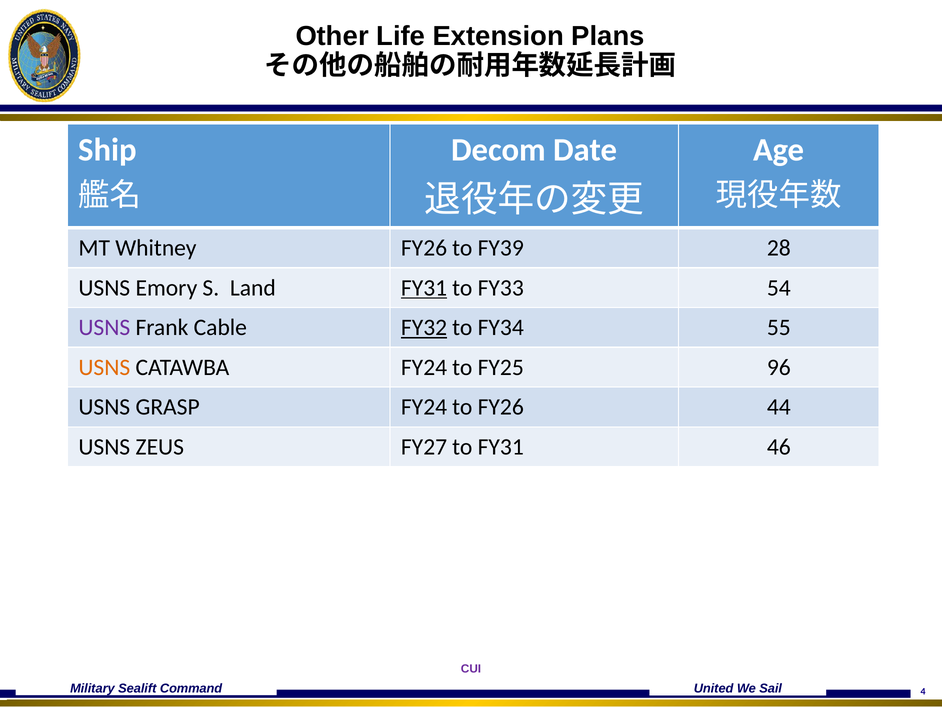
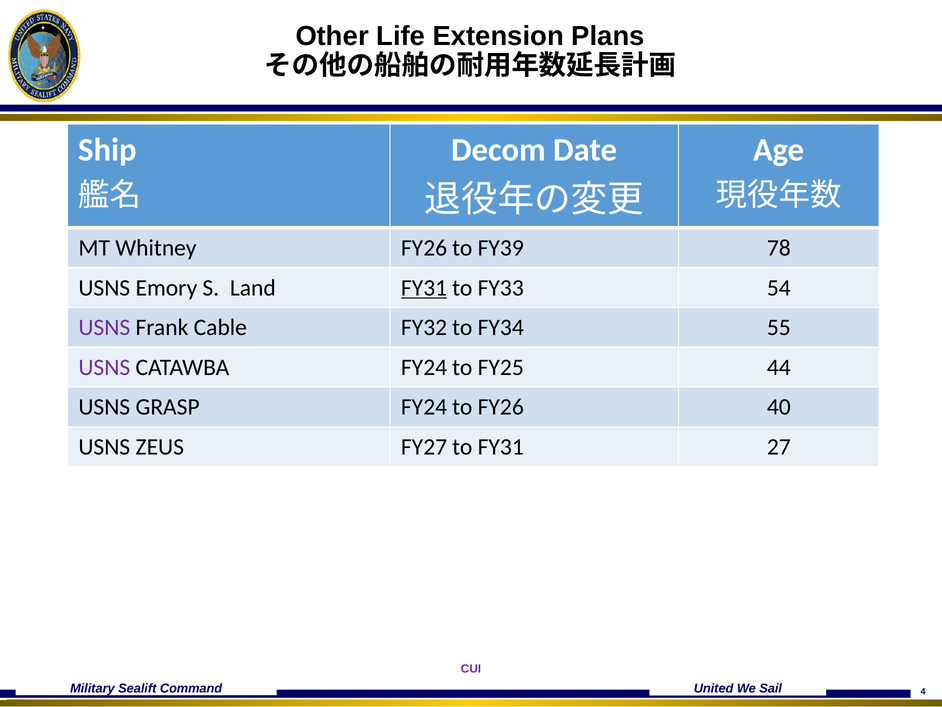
28: 28 -> 78
FY32 underline: present -> none
USNS at (104, 367) colour: orange -> purple
96: 96 -> 44
44: 44 -> 40
46: 46 -> 27
